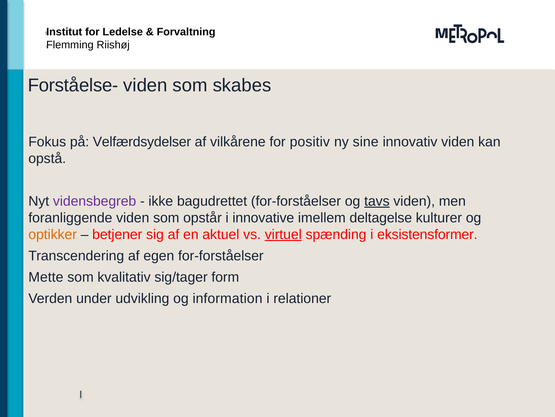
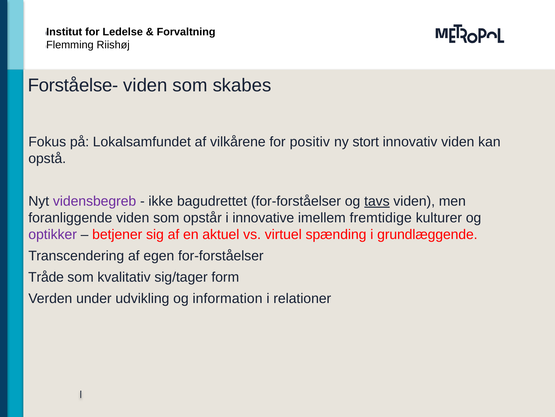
Velfærdsydelser: Velfærdsydelser -> Lokalsamfundet
sine: sine -> stort
deltagelse: deltagelse -> fremtidige
optikker colour: orange -> purple
virtuel underline: present -> none
eksistensformer: eksistensformer -> grundlæggende
Mette: Mette -> Tråde
